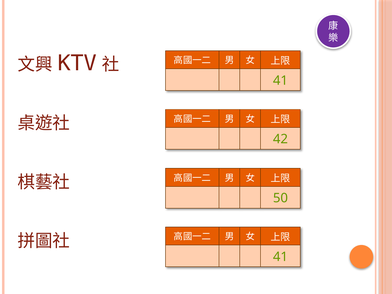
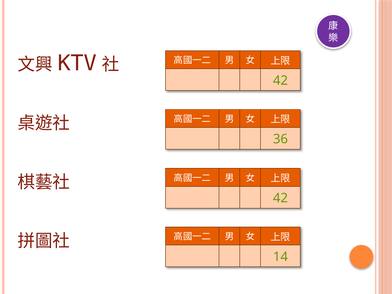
41 at (280, 80): 41 -> 42
42: 42 -> 36
50 at (280, 198): 50 -> 42
41 at (280, 257): 41 -> 14
